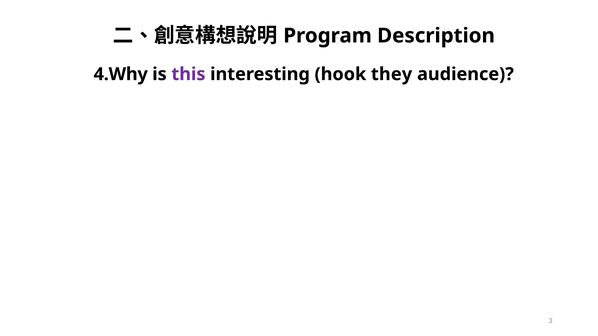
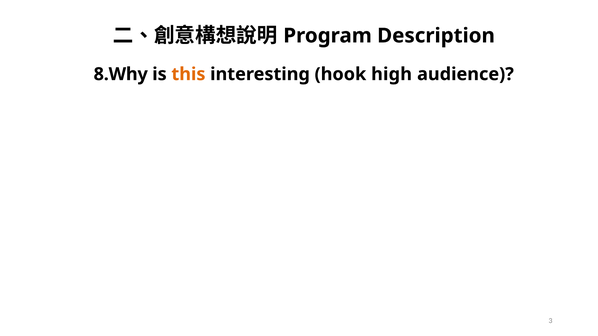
4.Why: 4.Why -> 8.Why
this colour: purple -> orange
they: they -> high
